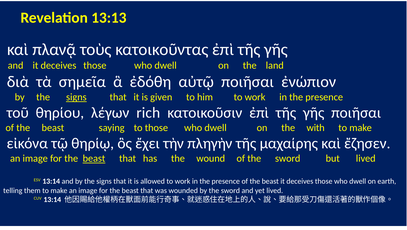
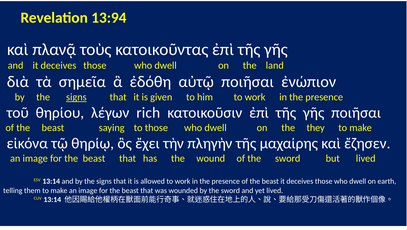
13:13: 13:13 -> 13:94
with: with -> they
beast at (94, 158) underline: present -> none
